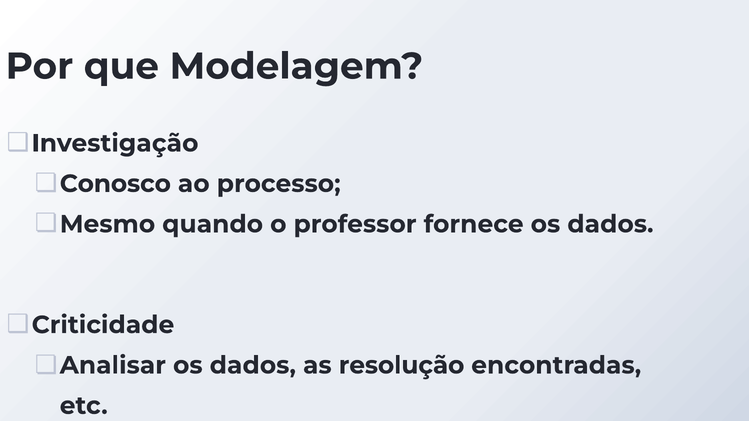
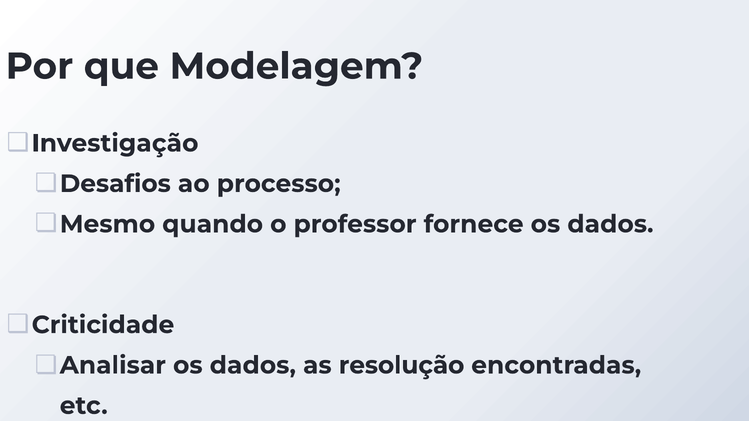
Conosco: Conosco -> Desafios
